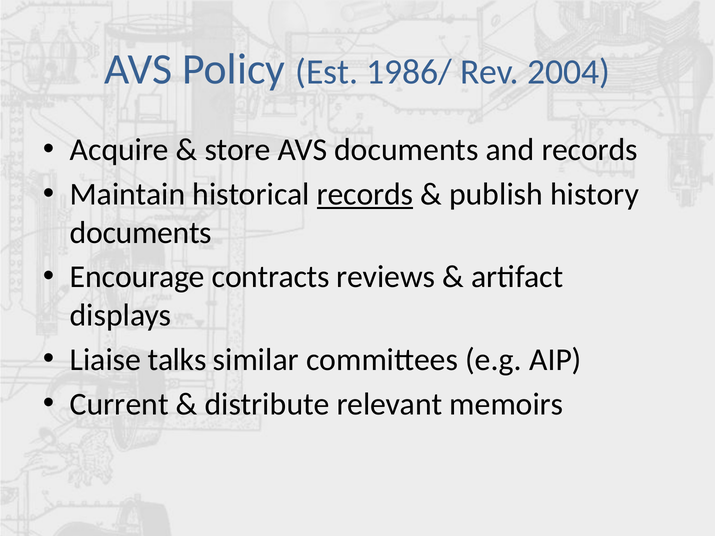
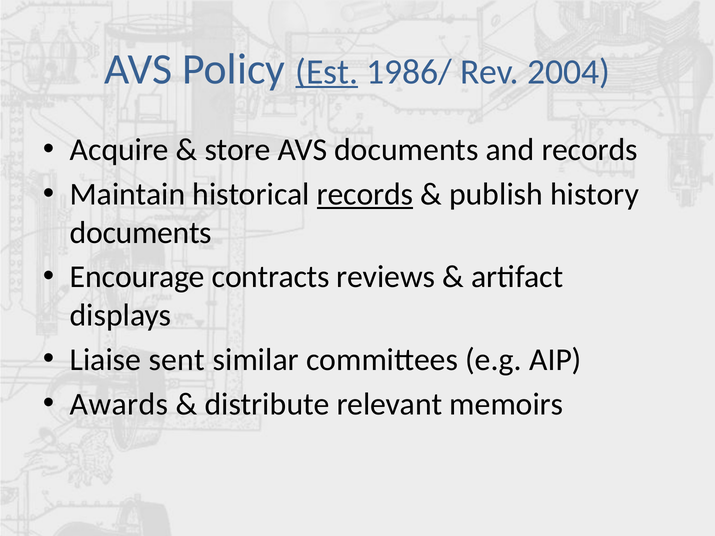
Est underline: none -> present
talks: talks -> sent
Current: Current -> Awards
